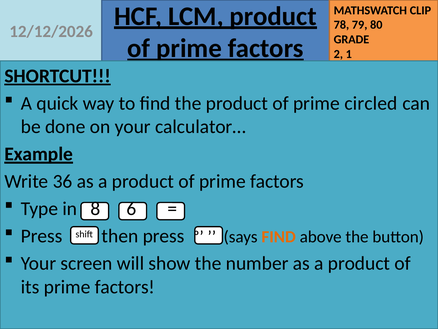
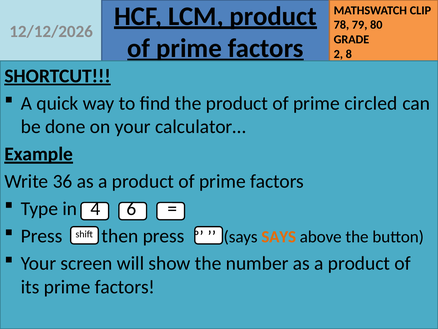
1: 1 -> 8
8: 8 -> 4
says FIND: FIND -> SAYS
